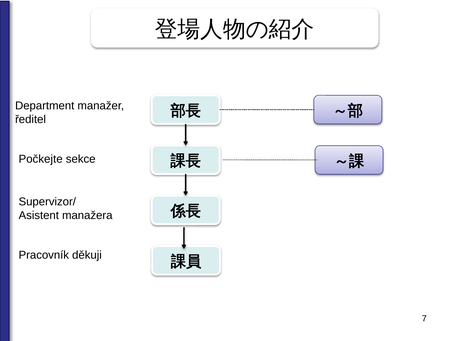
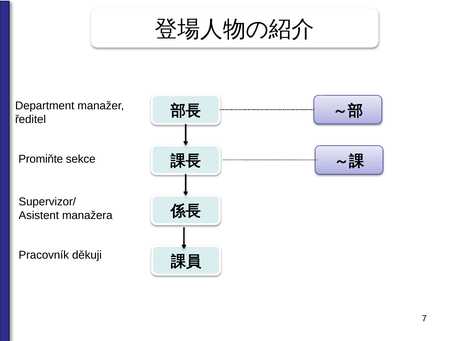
Počkejte: Počkejte -> Promiňte
